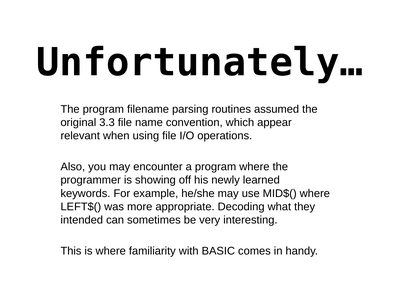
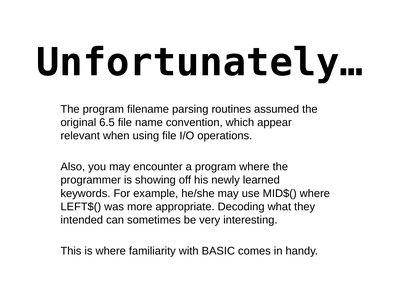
3.3: 3.3 -> 6.5
